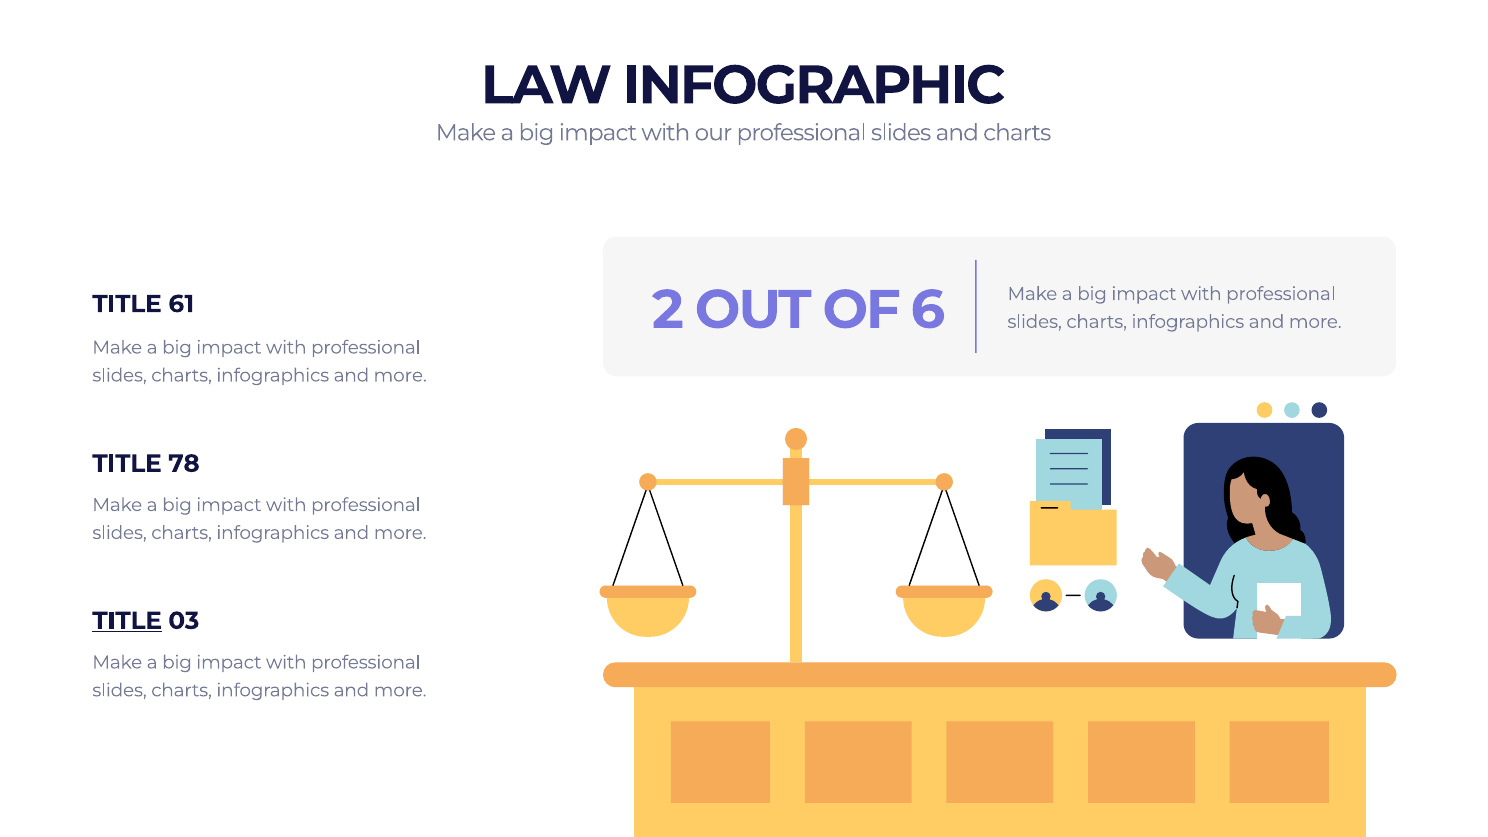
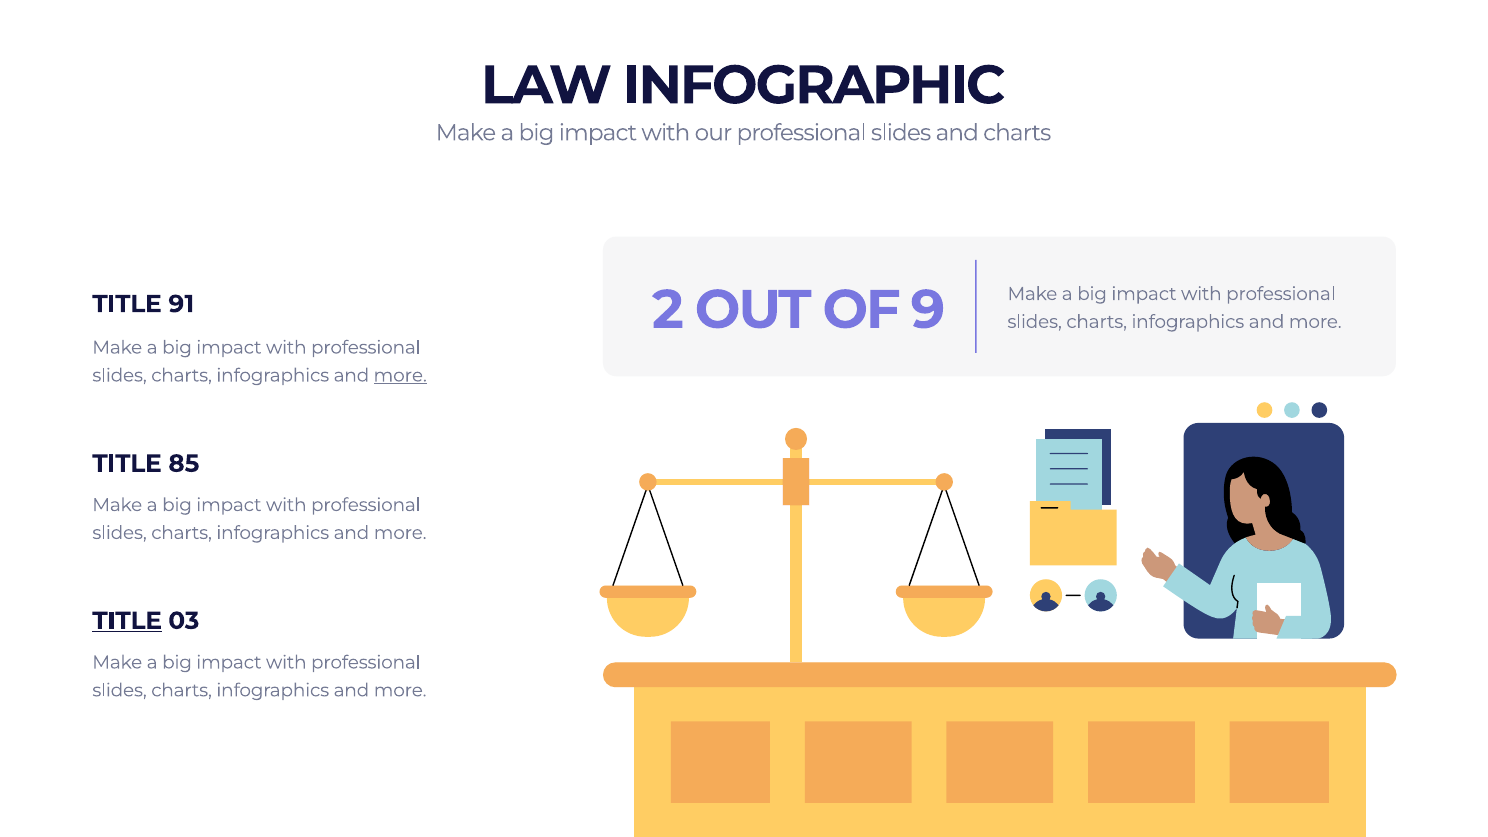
6: 6 -> 9
61: 61 -> 91
more at (400, 375) underline: none -> present
78: 78 -> 85
